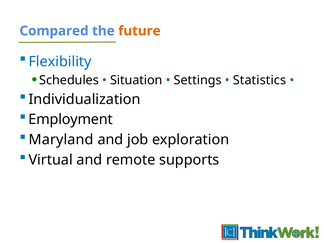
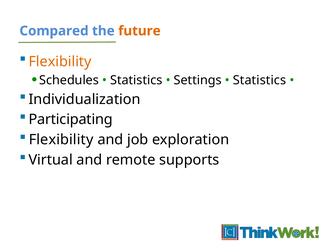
Flexibility at (60, 62) colour: blue -> orange
Situation at (136, 80): Situation -> Statistics
Employment: Employment -> Participating
Maryland at (61, 140): Maryland -> Flexibility
